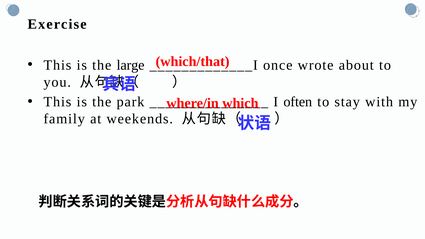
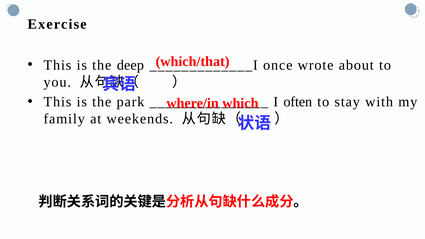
large: large -> deep
